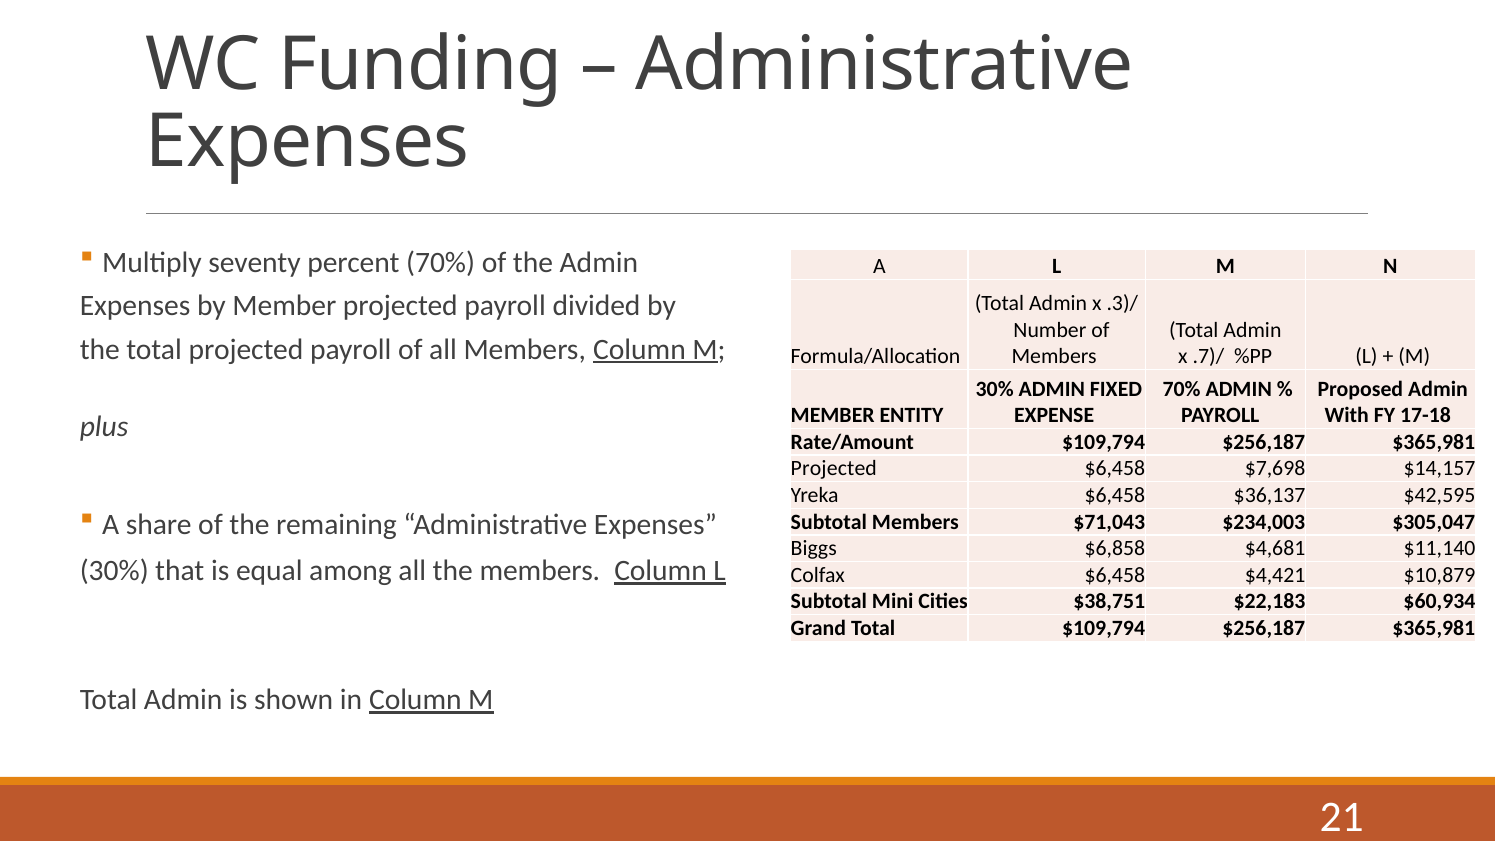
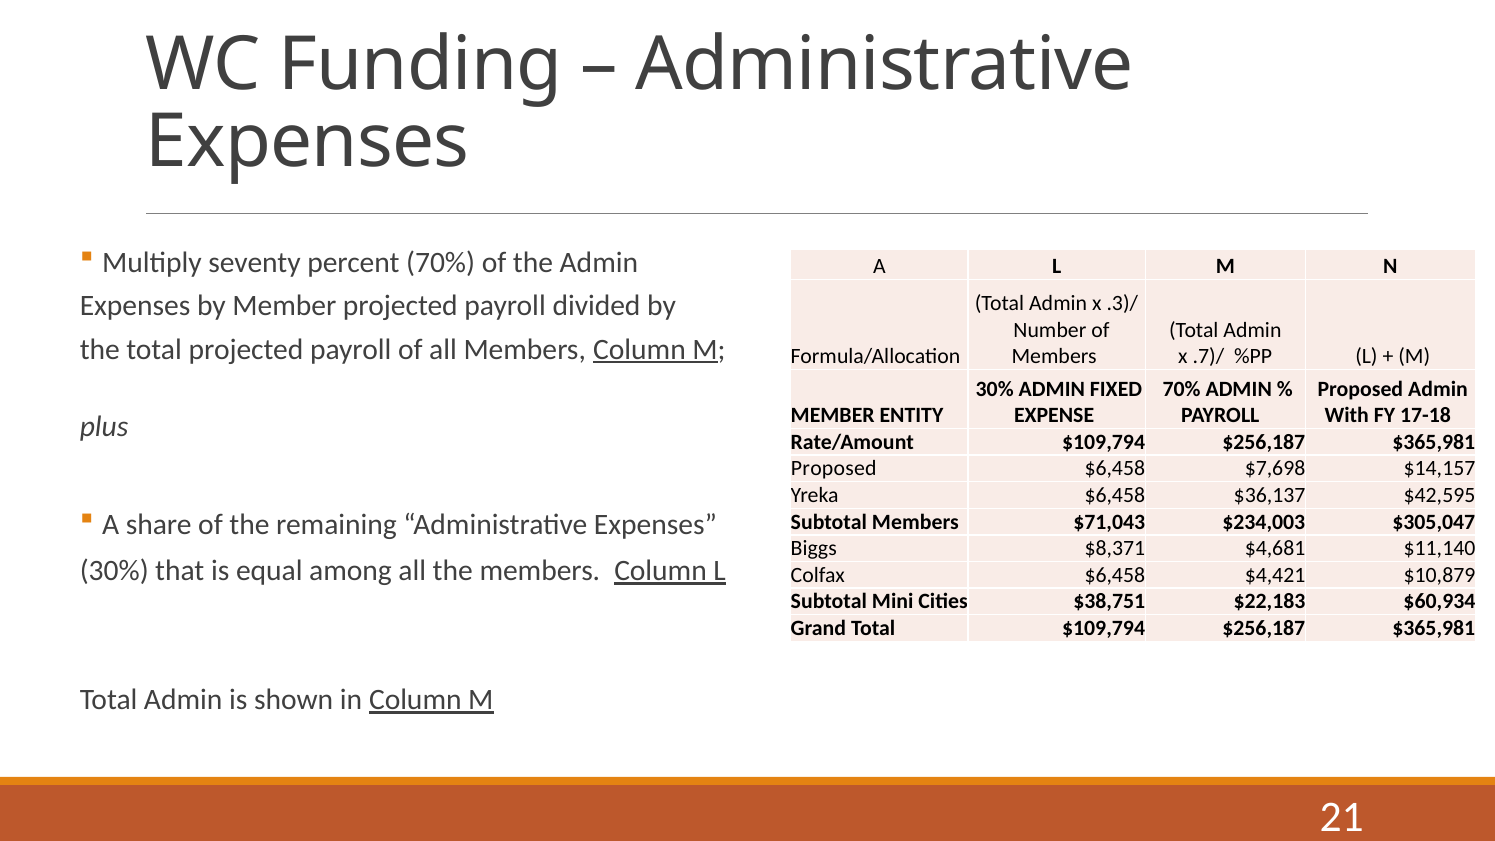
Projected at (834, 469): Projected -> Proposed
$6,858: $6,858 -> $8,371
